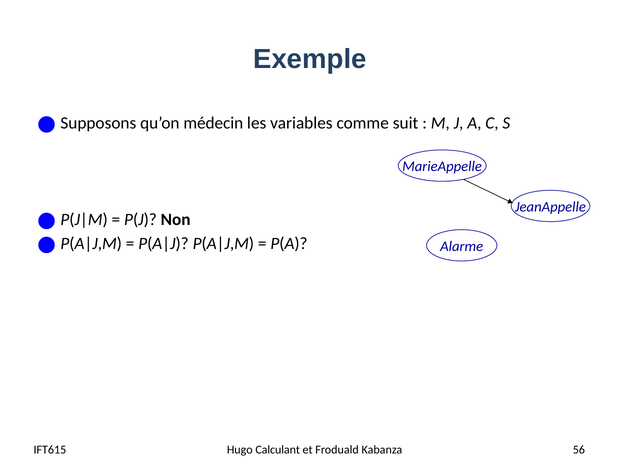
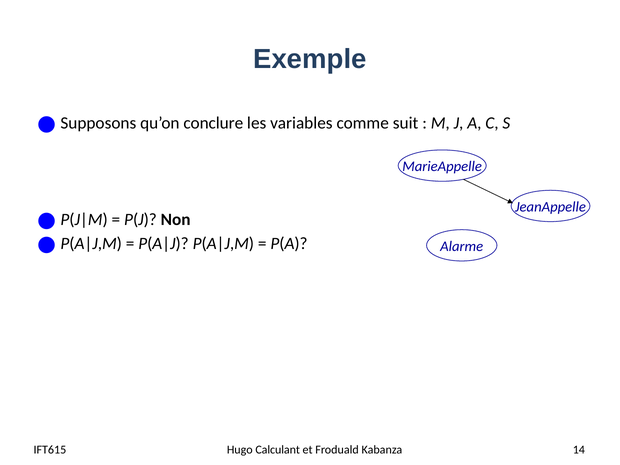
médecin: médecin -> conclure
56: 56 -> 14
